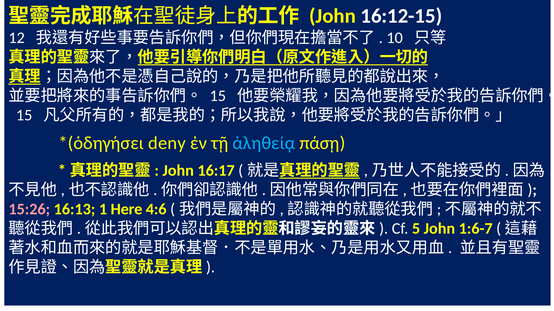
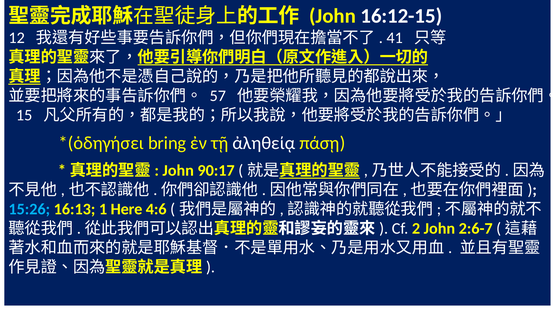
10: 10 -> 41
15 at (218, 96): 15 -> 57
deny: deny -> bring
ἀληθείᾳ colour: light blue -> white
16:17: 16:17 -> 90:17
15:26 colour: pink -> light blue
5: 5 -> 2
1:6-7: 1:6-7 -> 2:6-7
